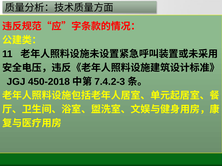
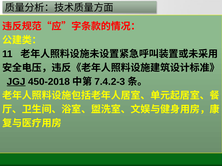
JGJ underline: none -> present
